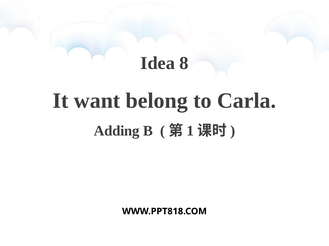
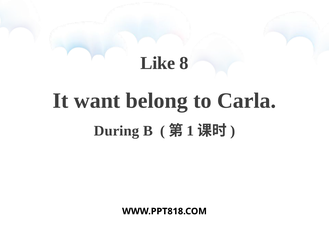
Idea: Idea -> Like
Adding: Adding -> During
